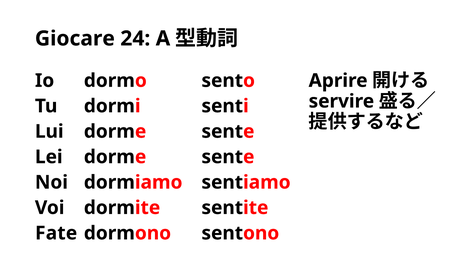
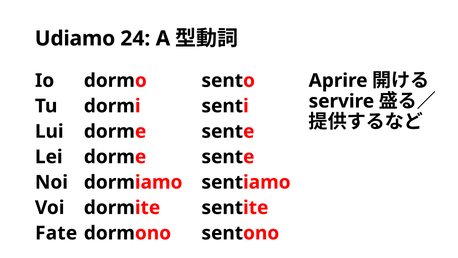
Giocare: Giocare -> Udiamo
